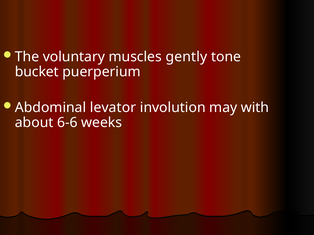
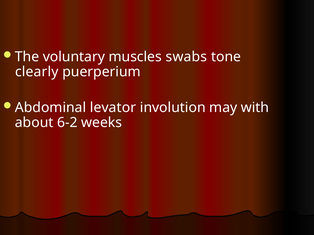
gently: gently -> swabs
bucket: bucket -> clearly
6-6: 6-6 -> 6-2
